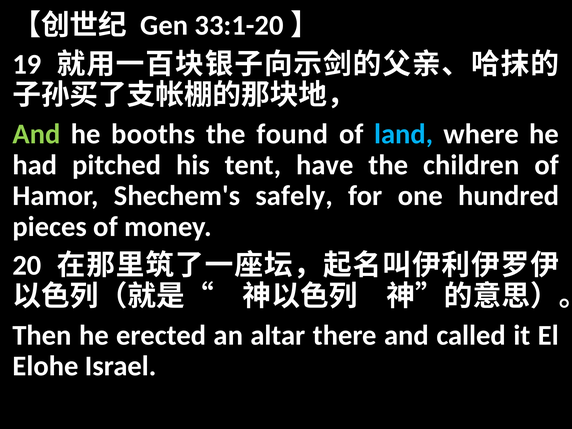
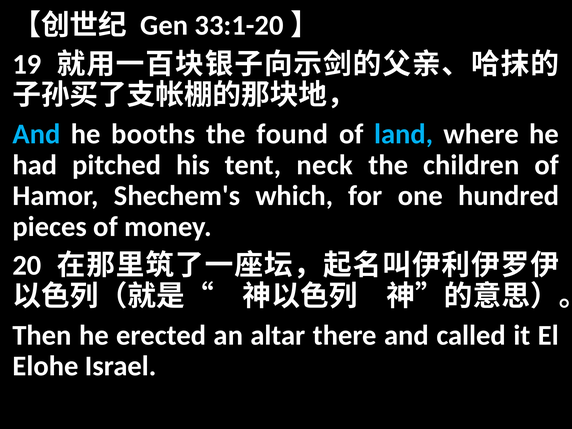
And at (36, 134) colour: light green -> light blue
have: have -> neck
safely: safely -> which
